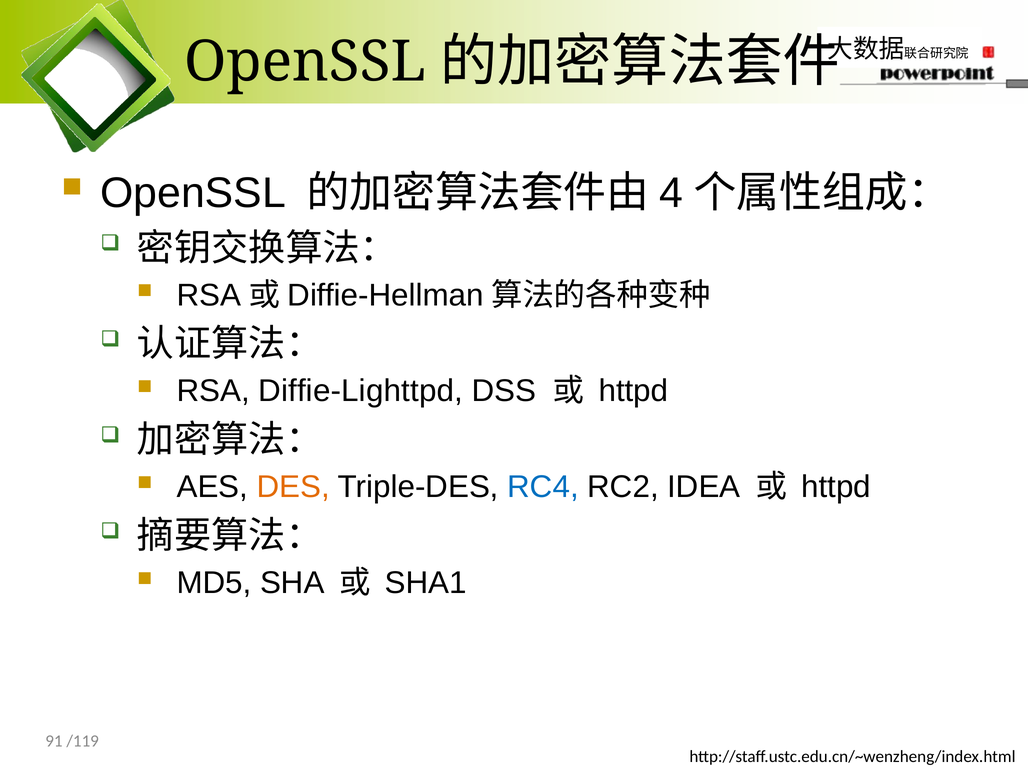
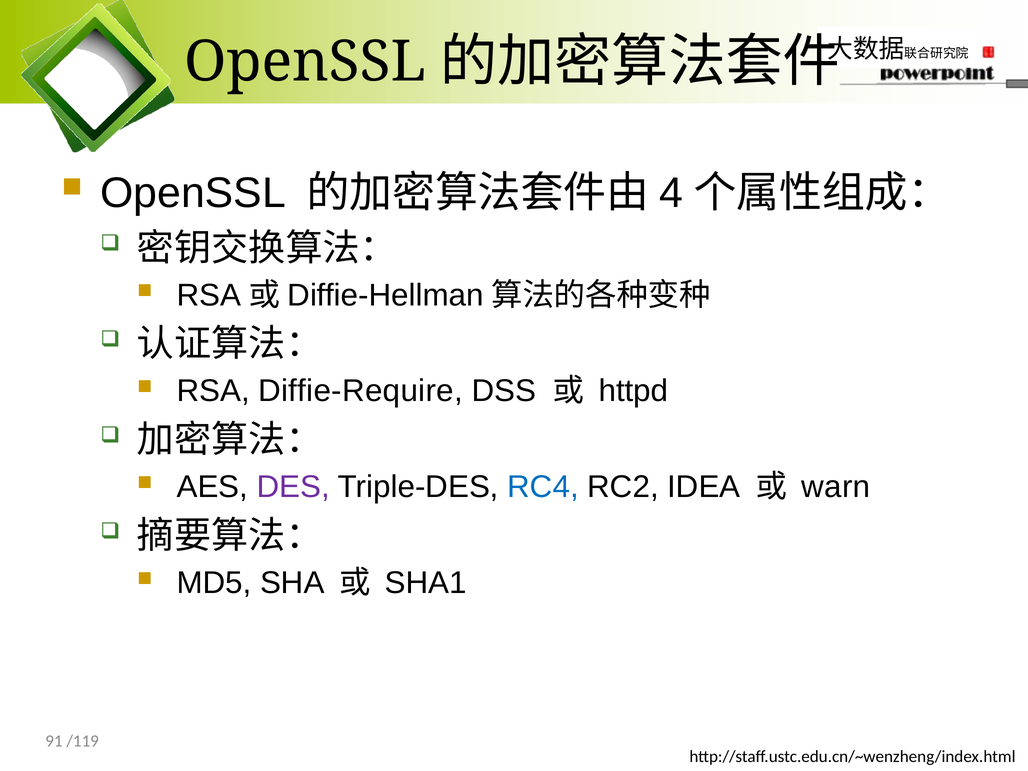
Diffie-Lighttpd: Diffie-Lighttpd -> Diffie-Require
DES colour: orange -> purple
httpd at (836, 487): httpd -> warn
